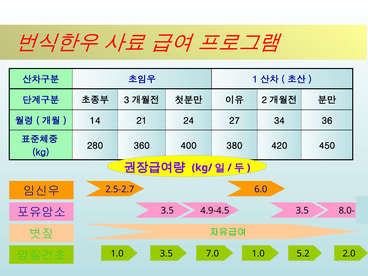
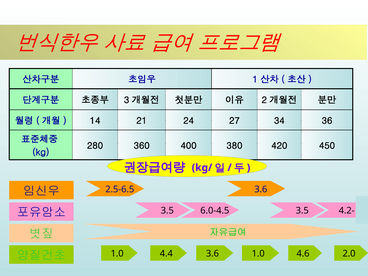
2.5-2.7: 2.5-2.7 -> 2.5-6.5
6.0 at (261, 189): 6.0 -> 3.6
4.9-4.5: 4.9-4.5 -> 6.0-4.5
8.0-: 8.0- -> 4.2-
3.5 at (166, 254): 3.5 -> 4.4
7.0 at (212, 254): 7.0 -> 3.6
5.2: 5.2 -> 4.6
